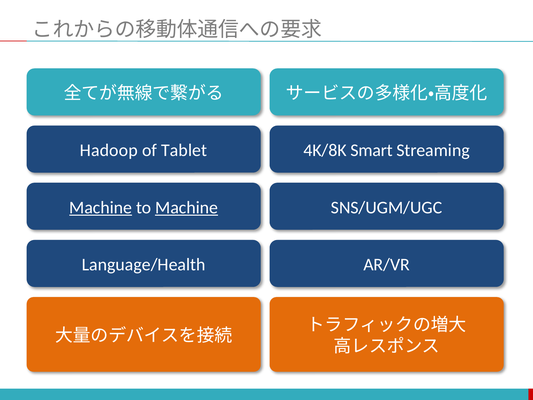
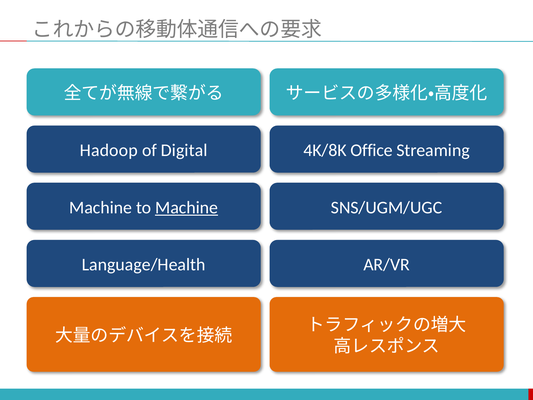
Tablet: Tablet -> Digital
Smart: Smart -> Office
Machine at (101, 207) underline: present -> none
